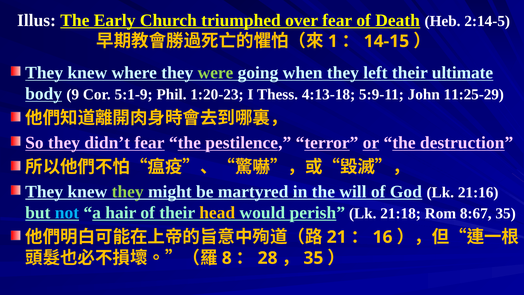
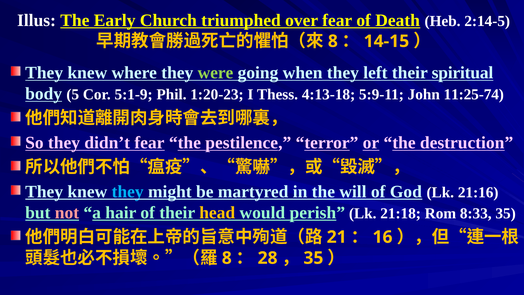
1 at (333, 41): 1 -> 8
ultimate: ultimate -> spiritual
9: 9 -> 5
11:25-29: 11:25-29 -> 11:25-74
they at (128, 191) colour: light green -> light blue
not colour: light blue -> pink
8:67: 8:67 -> 8:33
